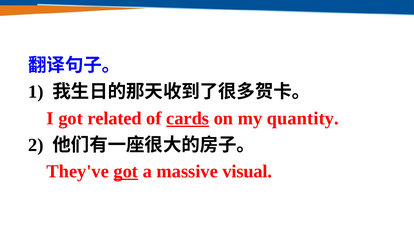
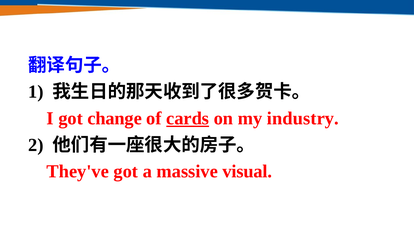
related: related -> change
quantity: quantity -> industry
got at (126, 171) underline: present -> none
